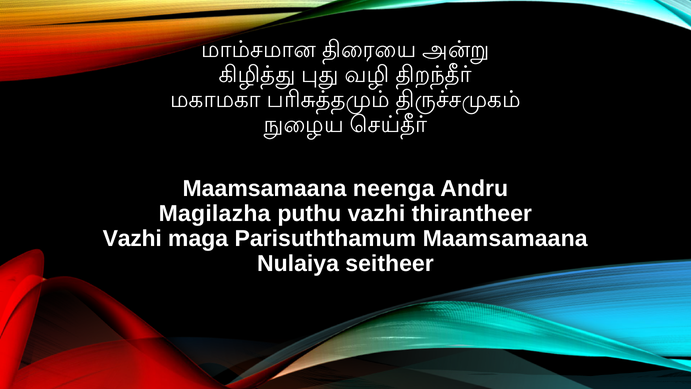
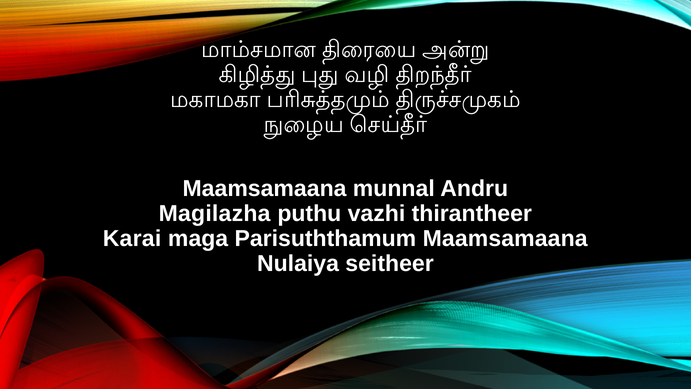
neenga: neenga -> munnal
Vazhi at (132, 238): Vazhi -> Karai
